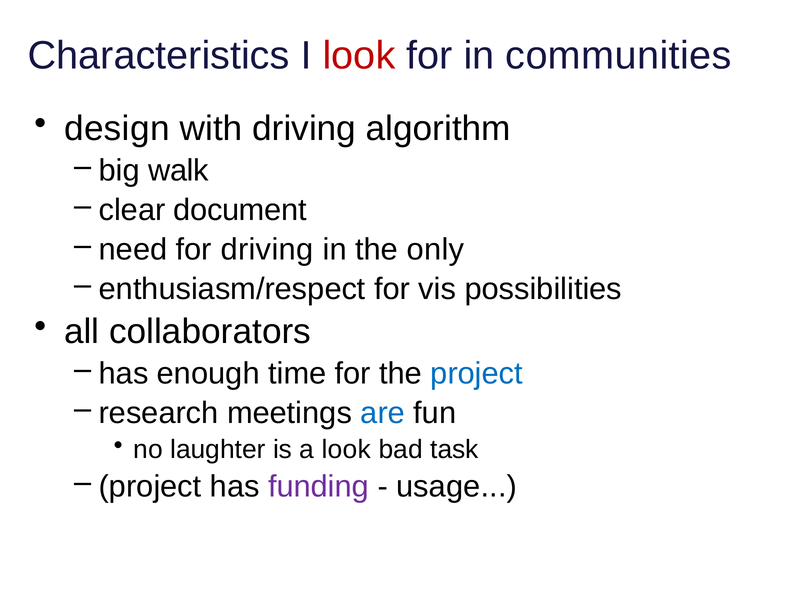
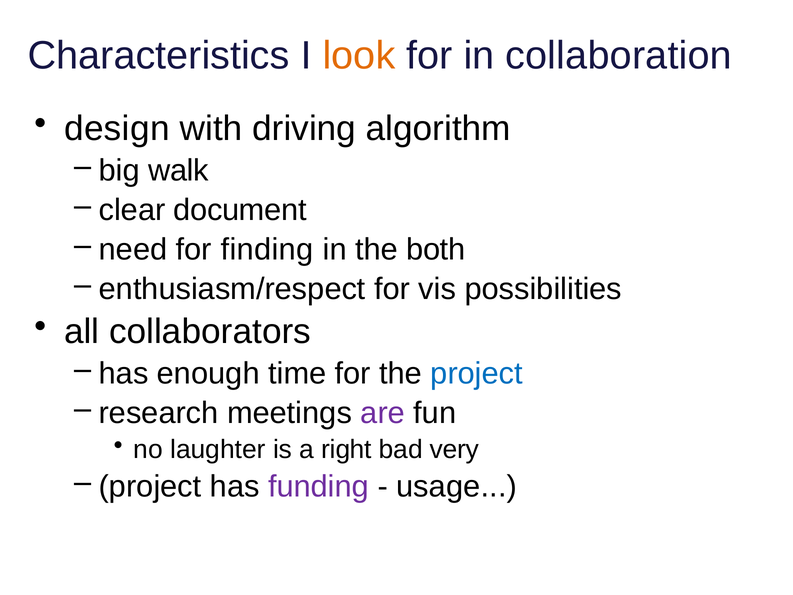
look at (359, 56) colour: red -> orange
communities: communities -> collaboration
for driving: driving -> finding
only: only -> both
are colour: blue -> purple
a look: look -> right
task: task -> very
